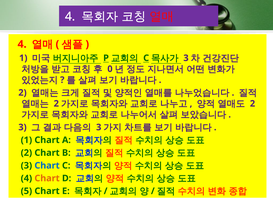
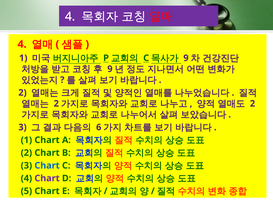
3 at (186, 58): 3 -> 9
0 at (110, 69): 0 -> 9
3 at (99, 127): 3 -> 6
Chart at (47, 178) colour: orange -> purple
